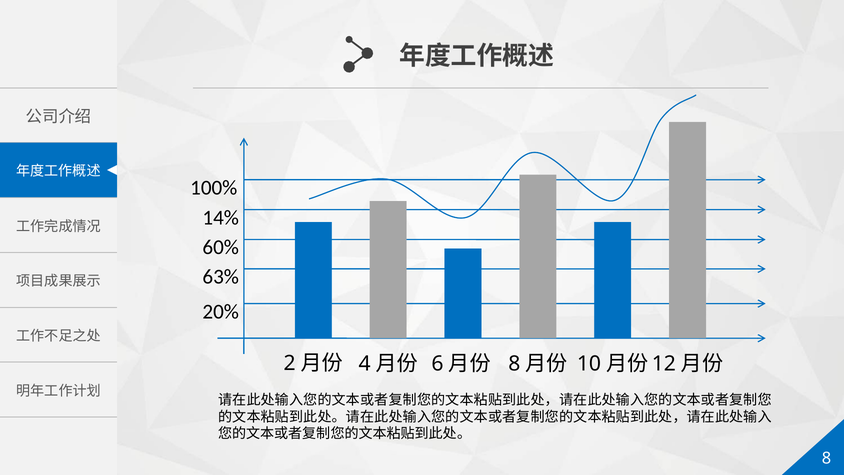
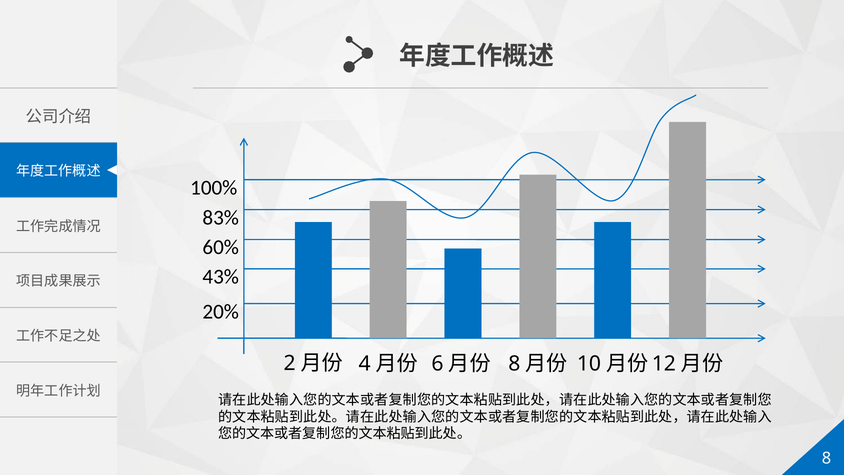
14%: 14% -> 83%
63%: 63% -> 43%
